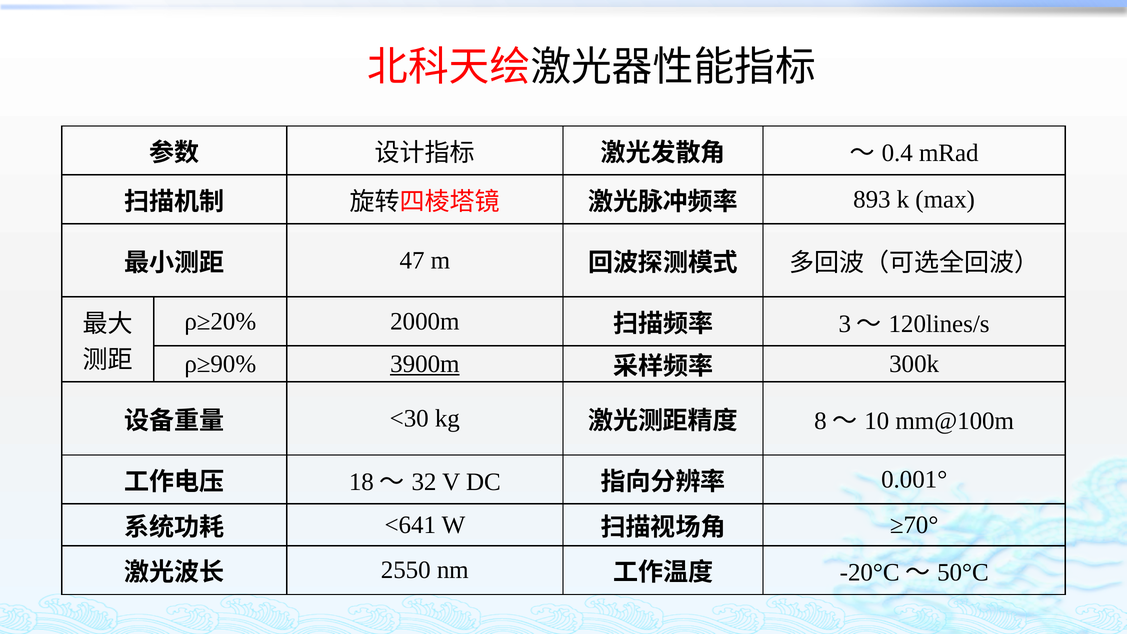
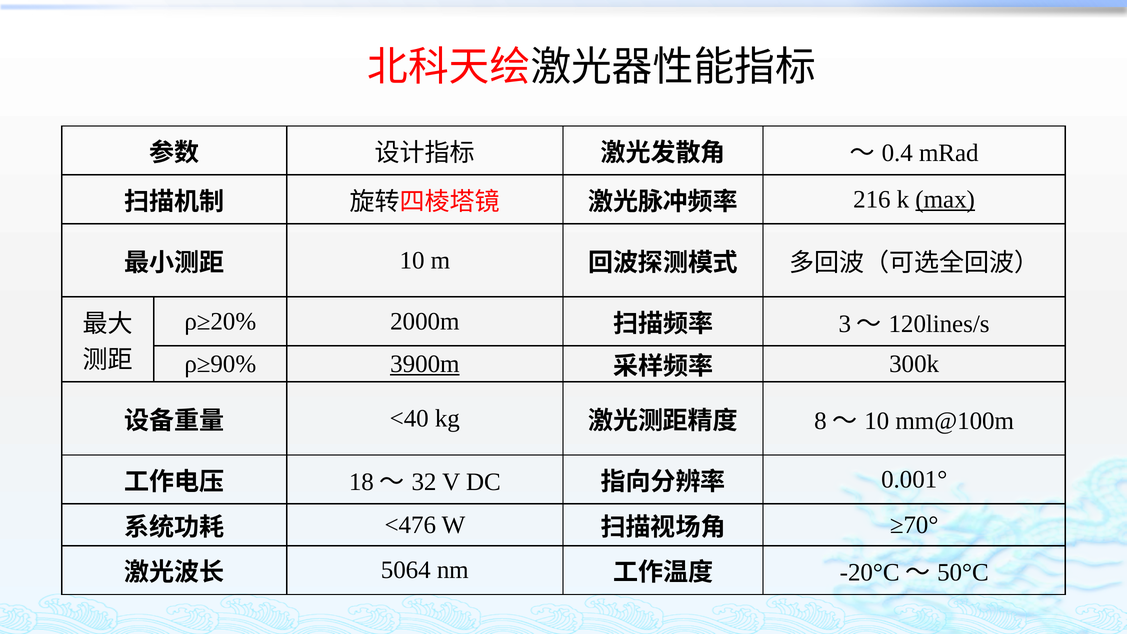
893: 893 -> 216
max underline: none -> present
47 at (412, 260): 47 -> 10
<30: <30 -> <40
<641: <641 -> <476
2550: 2550 -> 5064
